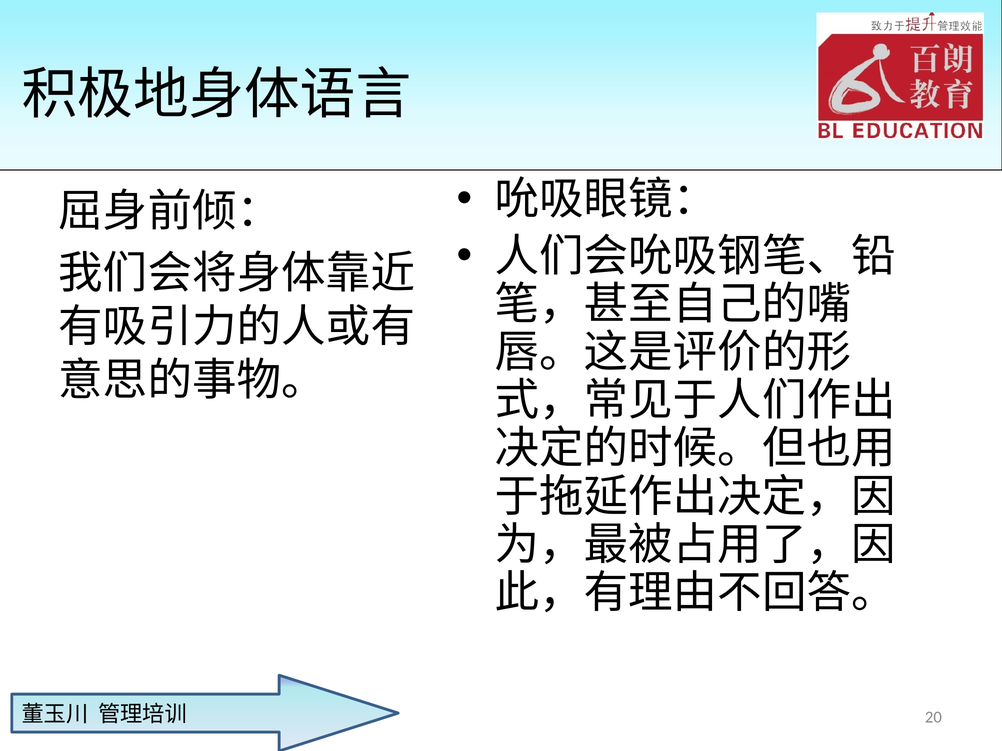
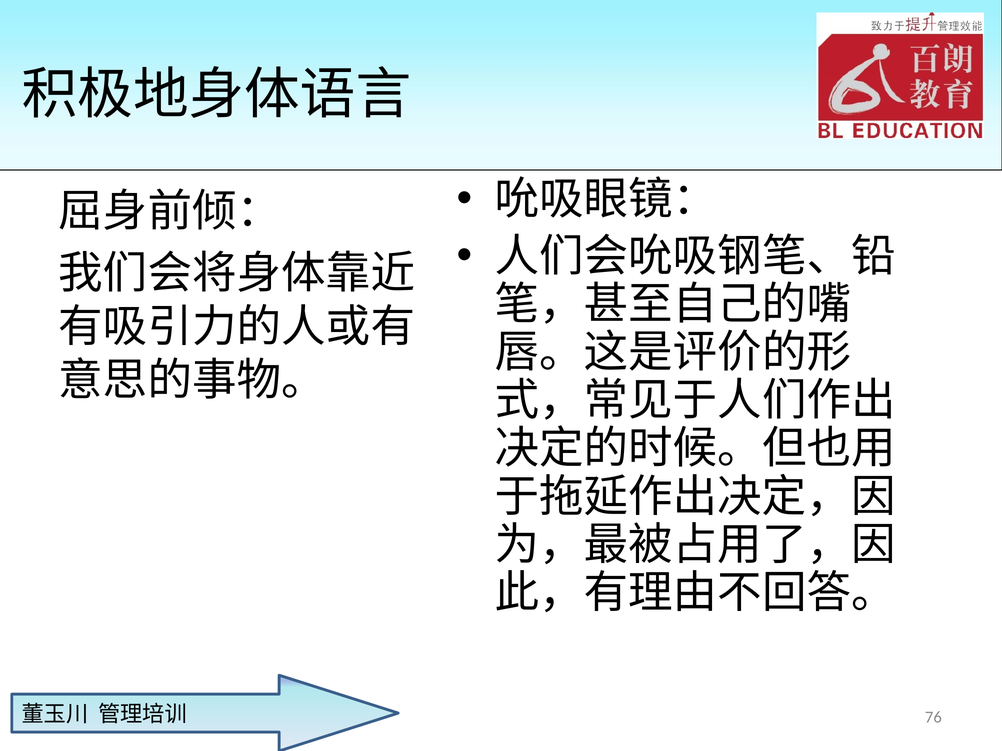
20: 20 -> 76
